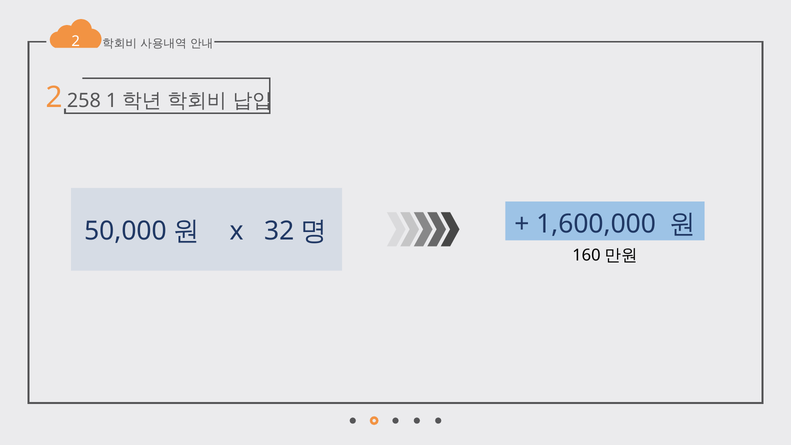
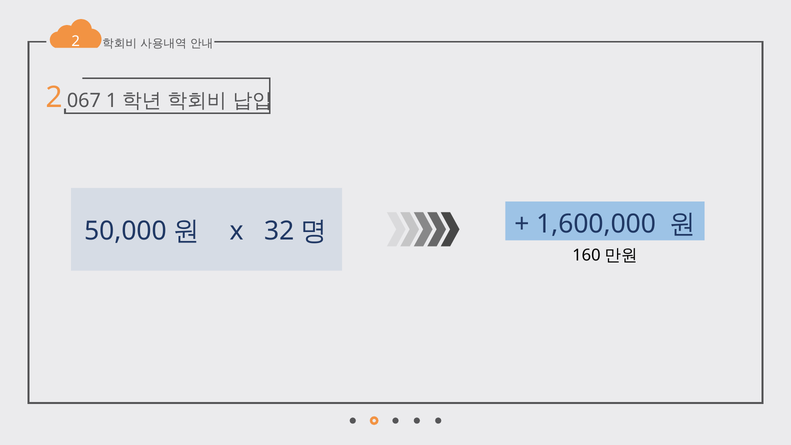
258: 258 -> 067
